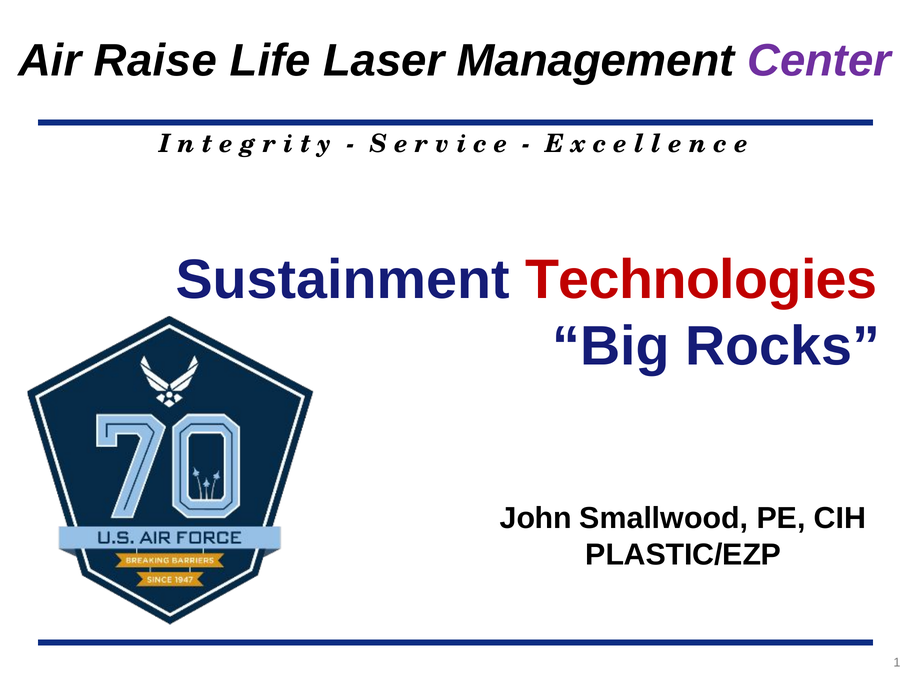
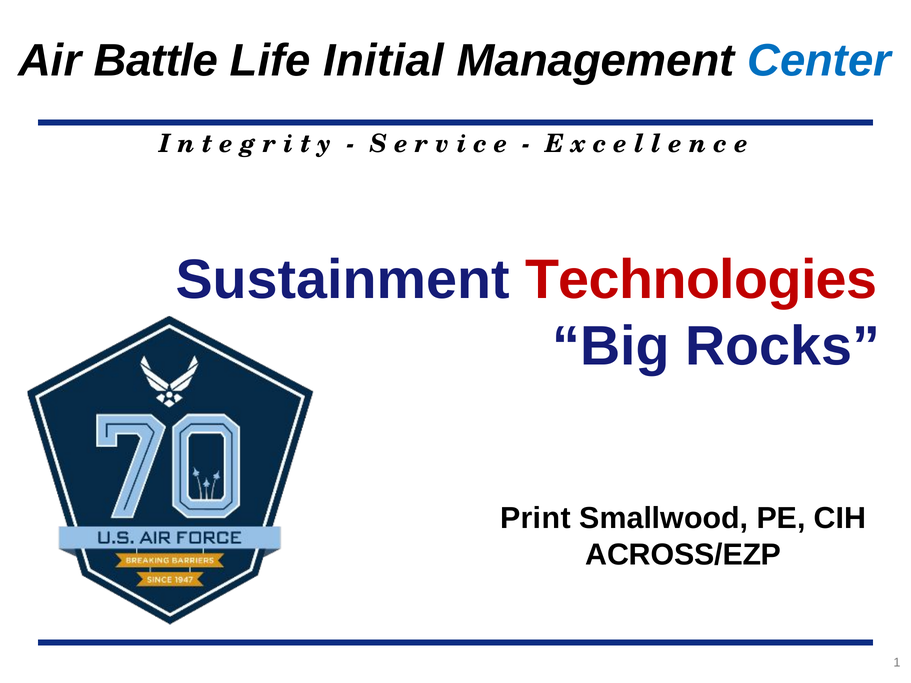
Raise: Raise -> Battle
Laser: Laser -> Initial
Center colour: purple -> blue
John: John -> Print
PLASTIC/EZP: PLASTIC/EZP -> ACROSS/EZP
